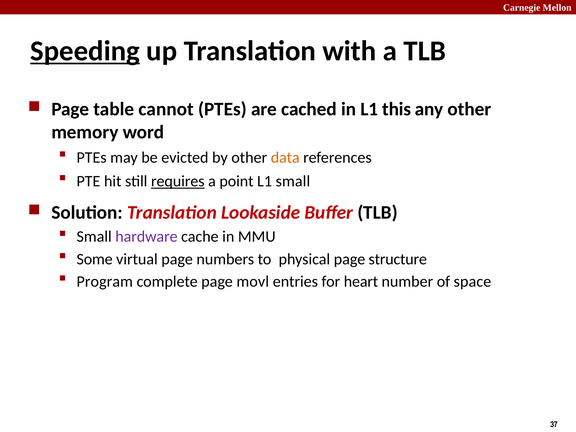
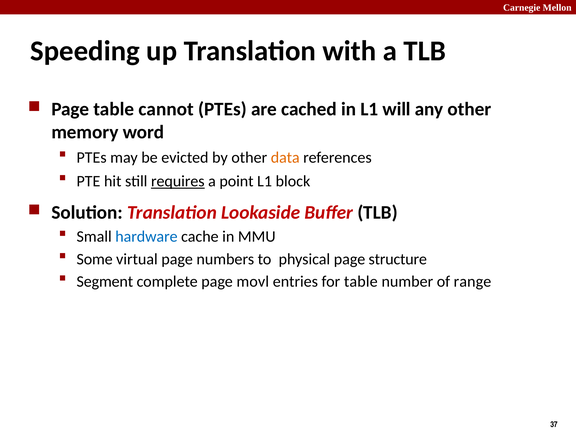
Speeding underline: present -> none
this: this -> will
L1 small: small -> block
hardware colour: purple -> blue
Program: Program -> Segment
for heart: heart -> table
space: space -> range
